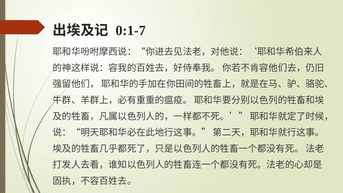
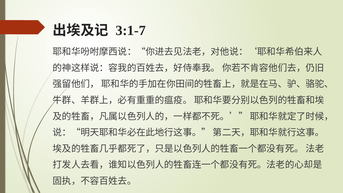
0:1-7: 0:1-7 -> 3:1-7
